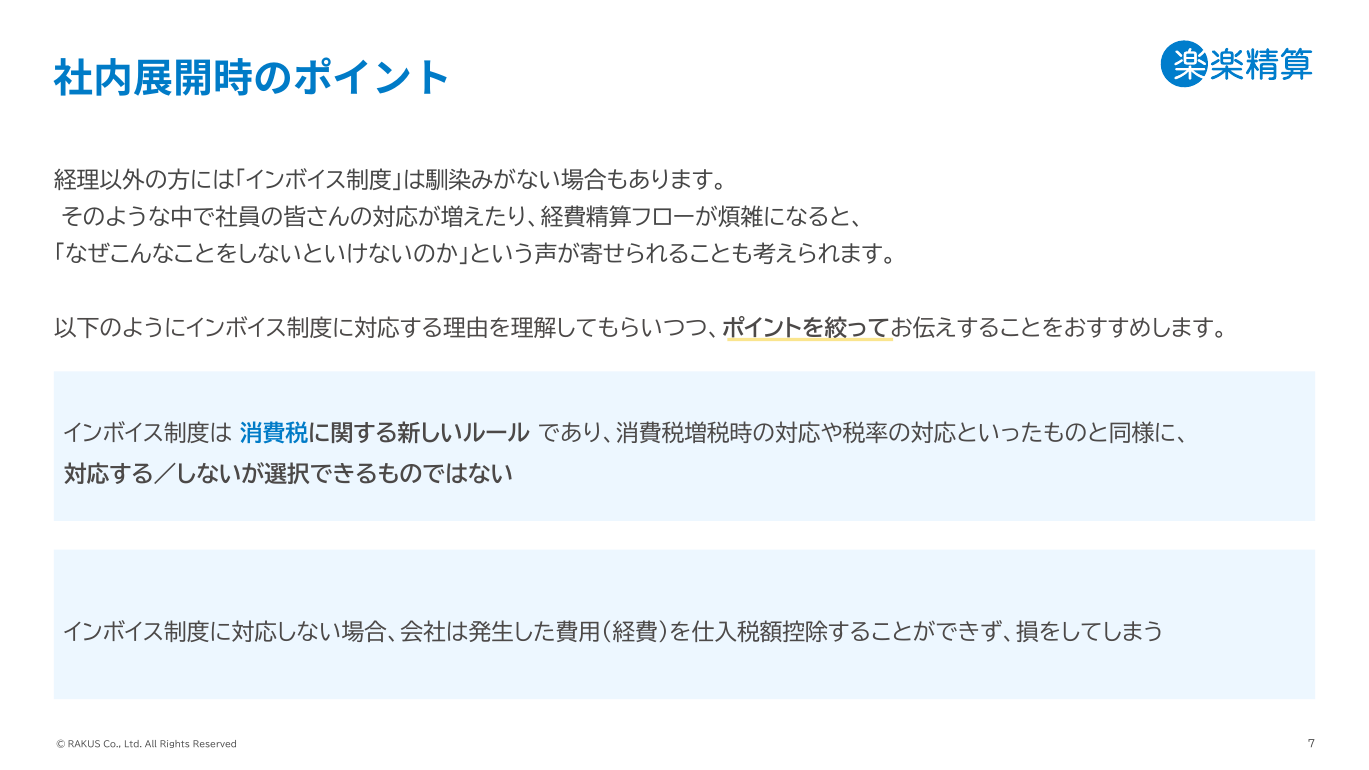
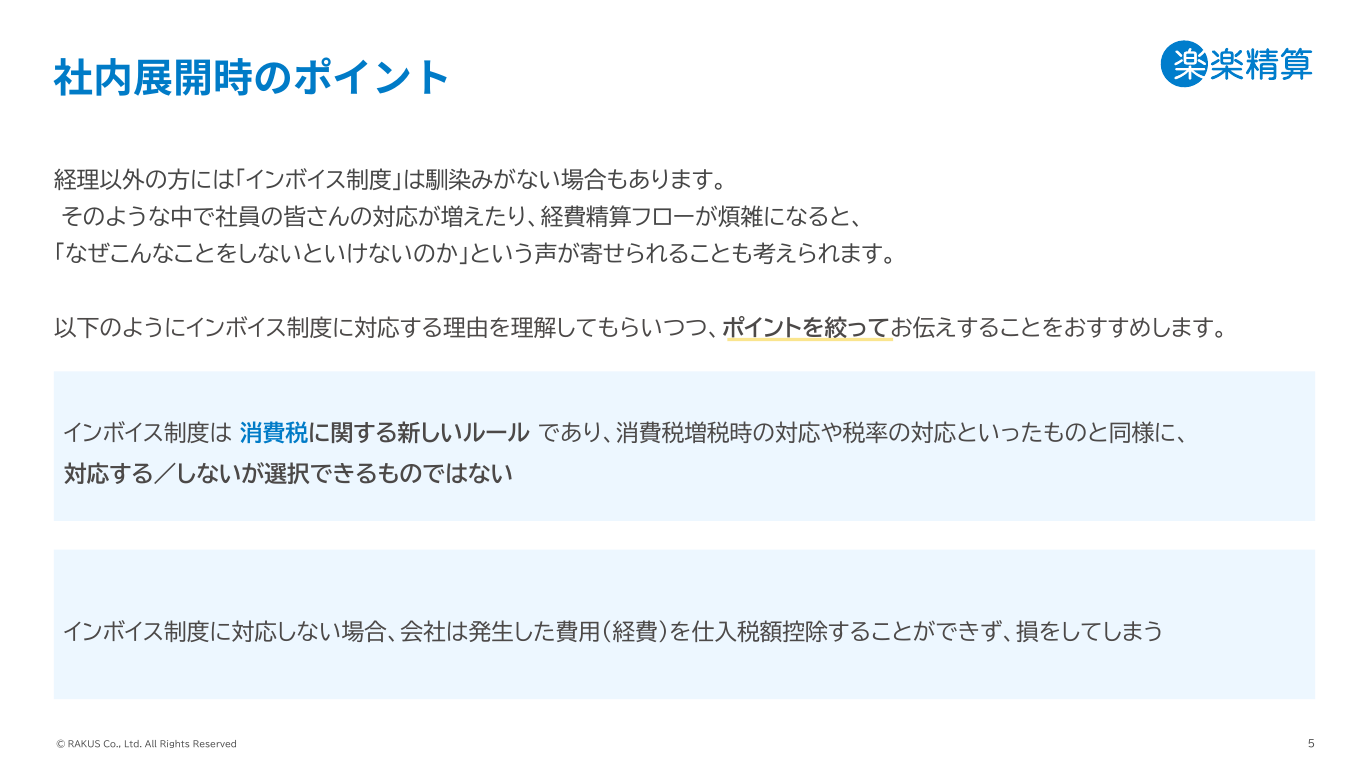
7: 7 -> 5
